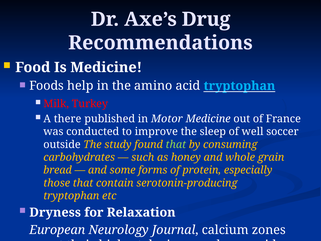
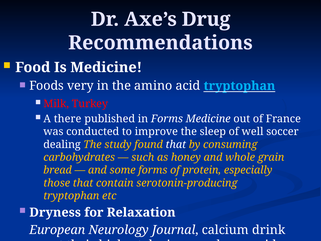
help: help -> very
in Motor: Motor -> Forms
outside: outside -> dealing
that at (176, 144) colour: light green -> white
zones: zones -> drink
